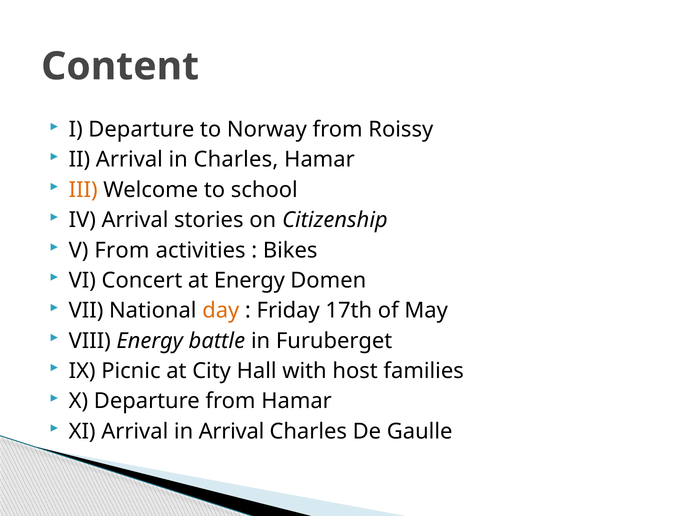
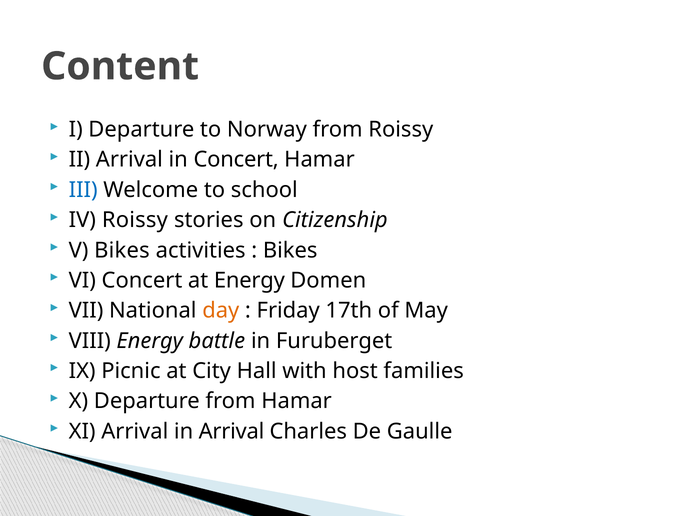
in Charles: Charles -> Concert
III colour: orange -> blue
IV Arrival: Arrival -> Roissy
V From: From -> Bikes
